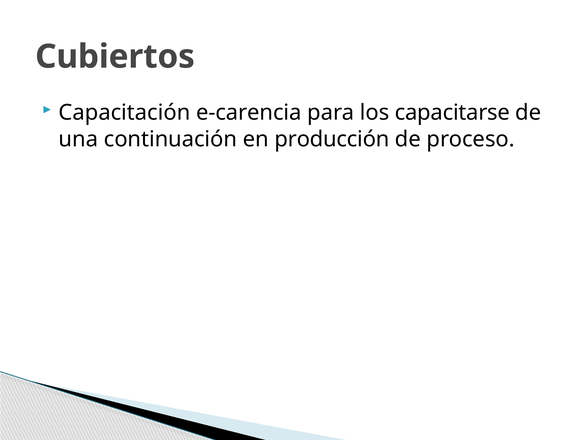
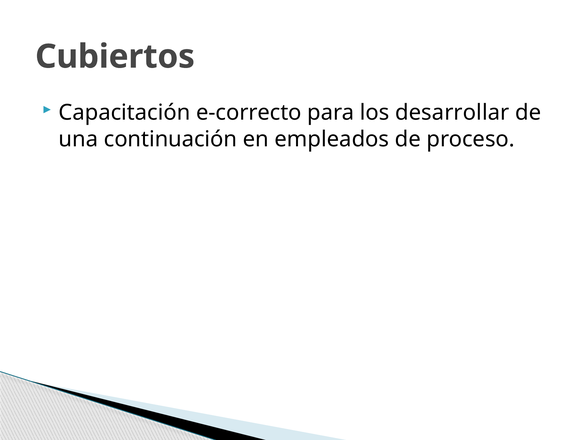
e-carencia: e-carencia -> e-correcto
capacitarse: capacitarse -> desarrollar
producción: producción -> empleados
